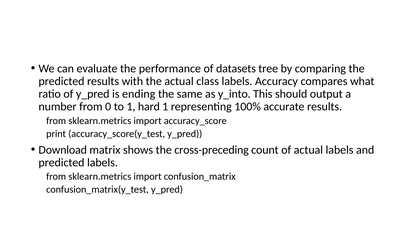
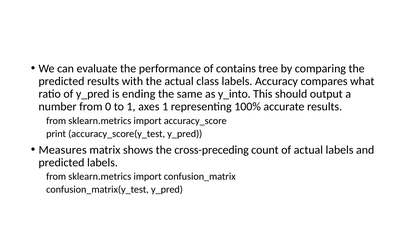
datasets: datasets -> contains
hard: hard -> axes
Download: Download -> Measures
